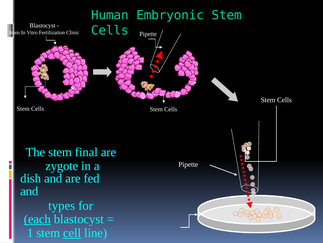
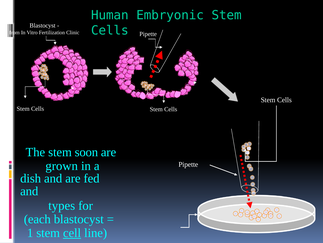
final: final -> soon
zygote: zygote -> grown
each underline: present -> none
